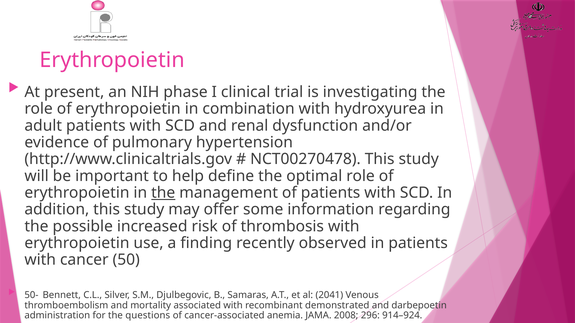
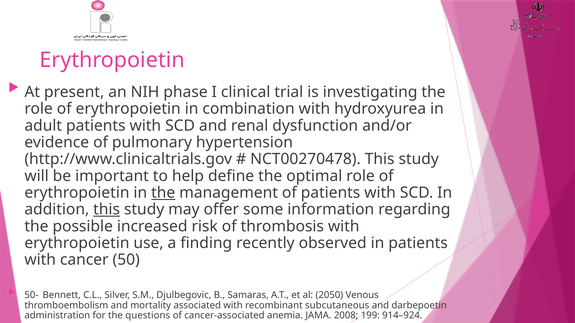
this at (107, 210) underline: none -> present
2041: 2041 -> 2050
demonstrated: demonstrated -> subcutaneous
296: 296 -> 199
